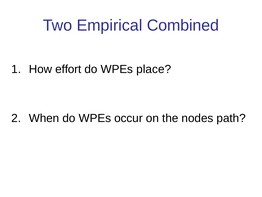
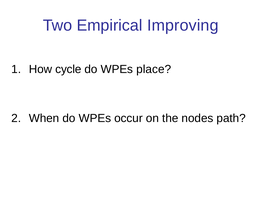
Combined: Combined -> Improving
effort: effort -> cycle
